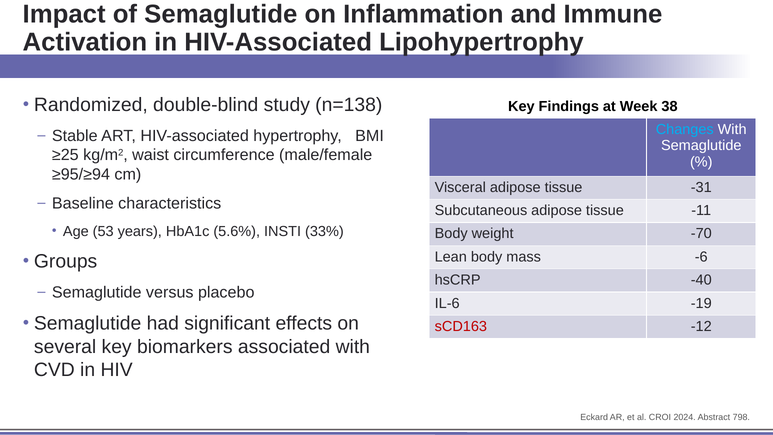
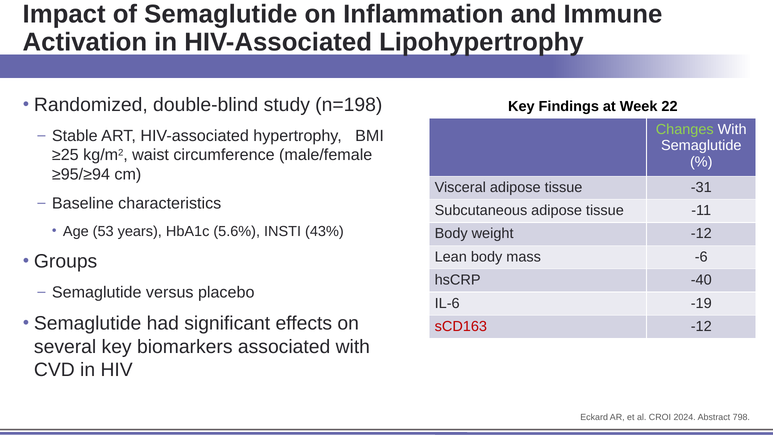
n=138: n=138 -> n=198
38: 38 -> 22
Changes colour: light blue -> light green
33%: 33% -> 43%
weight -70: -70 -> -12
